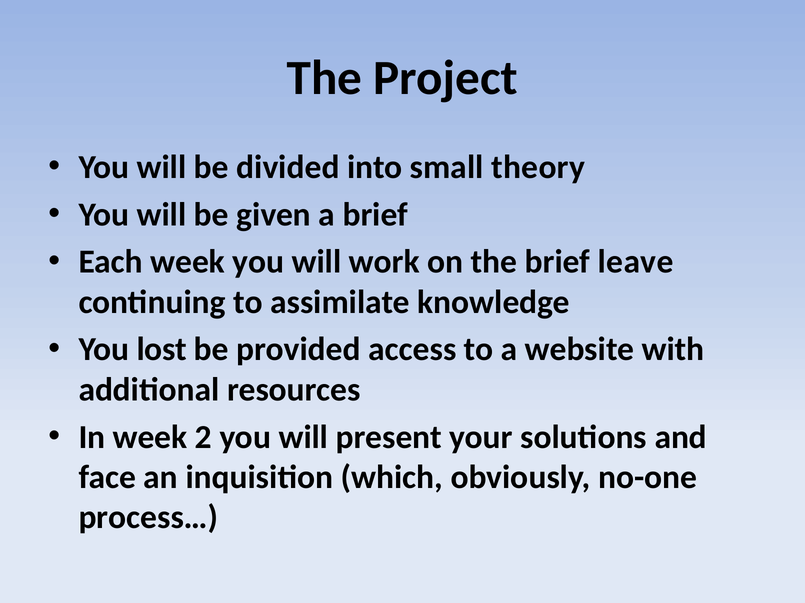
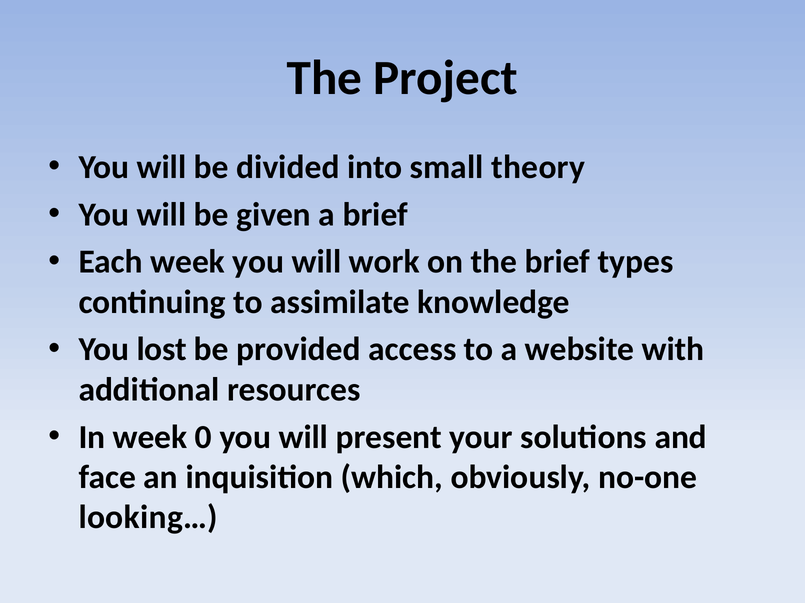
leave: leave -> types
2: 2 -> 0
process…: process… -> looking…
